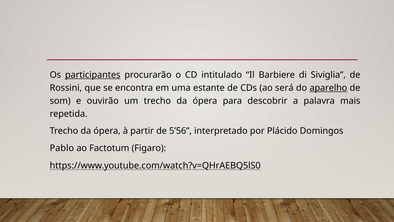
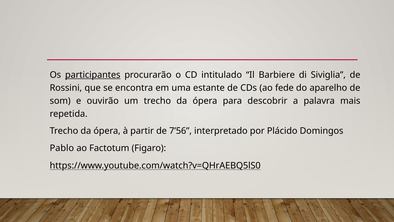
será: será -> fede
aparelho underline: present -> none
5’56: 5’56 -> 7’56
